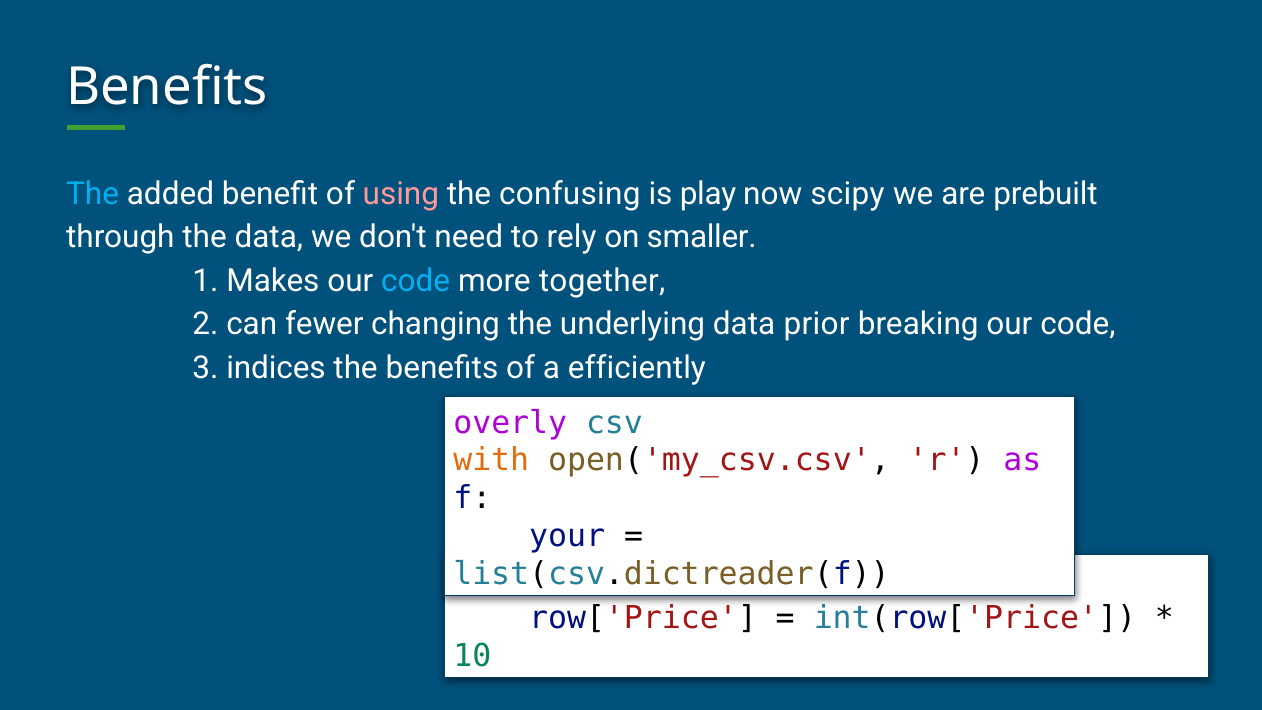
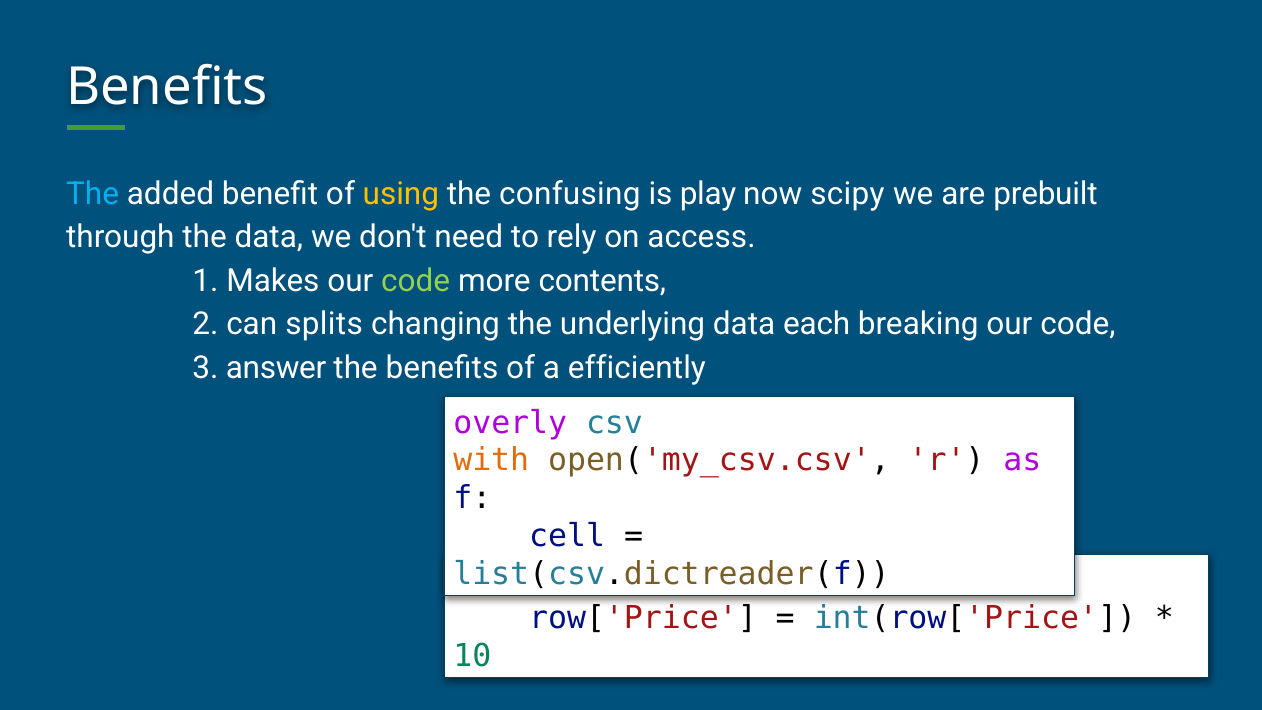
using colour: pink -> yellow
smaller: smaller -> access
code at (416, 281) colour: light blue -> light green
together: together -> contents
fewer: fewer -> splits
prior: prior -> each
indices: indices -> answer
your: your -> cell
